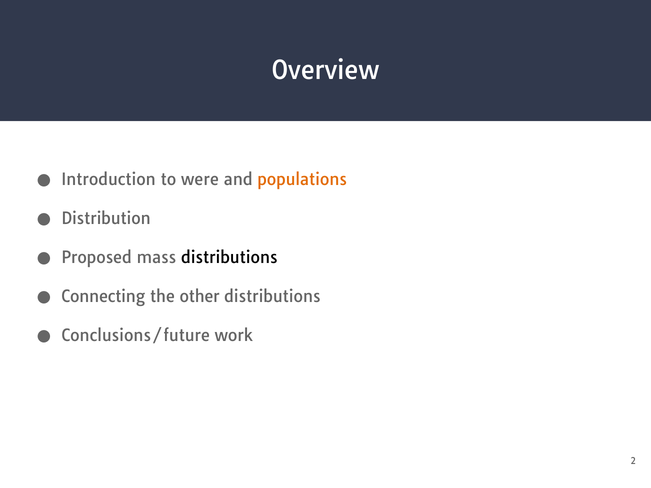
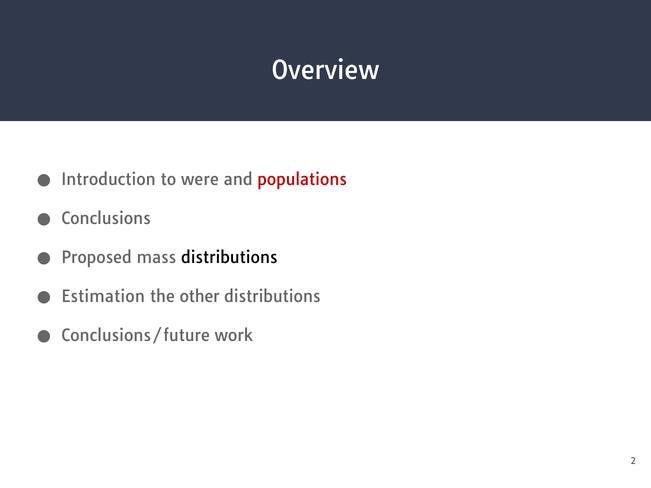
populations colour: orange -> red
Distribution: Distribution -> Conclusions
Connecting: Connecting -> Estimation
